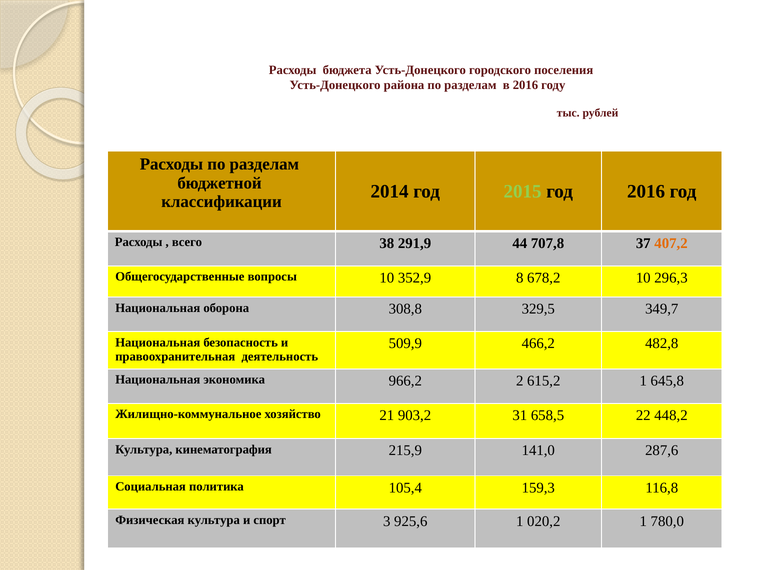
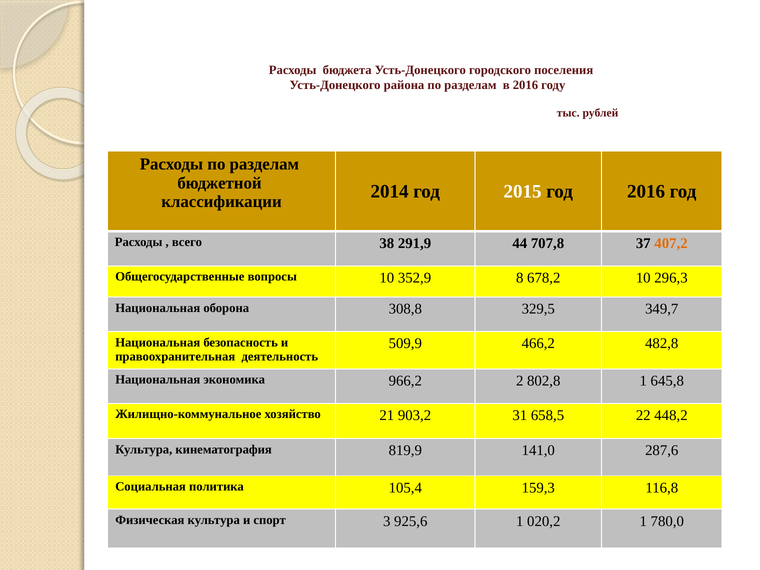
2015 colour: light green -> white
615,2: 615,2 -> 802,8
215,9: 215,9 -> 819,9
